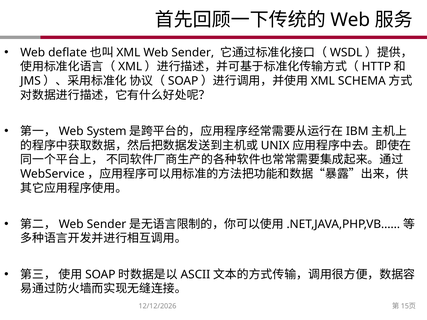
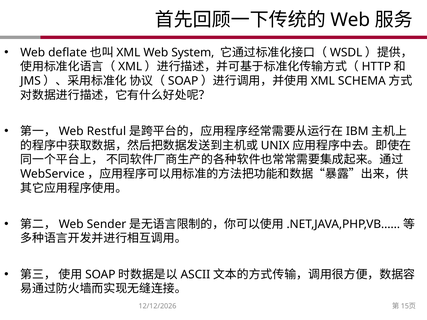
Sender at (193, 53): Sender -> System
System: System -> Restful
